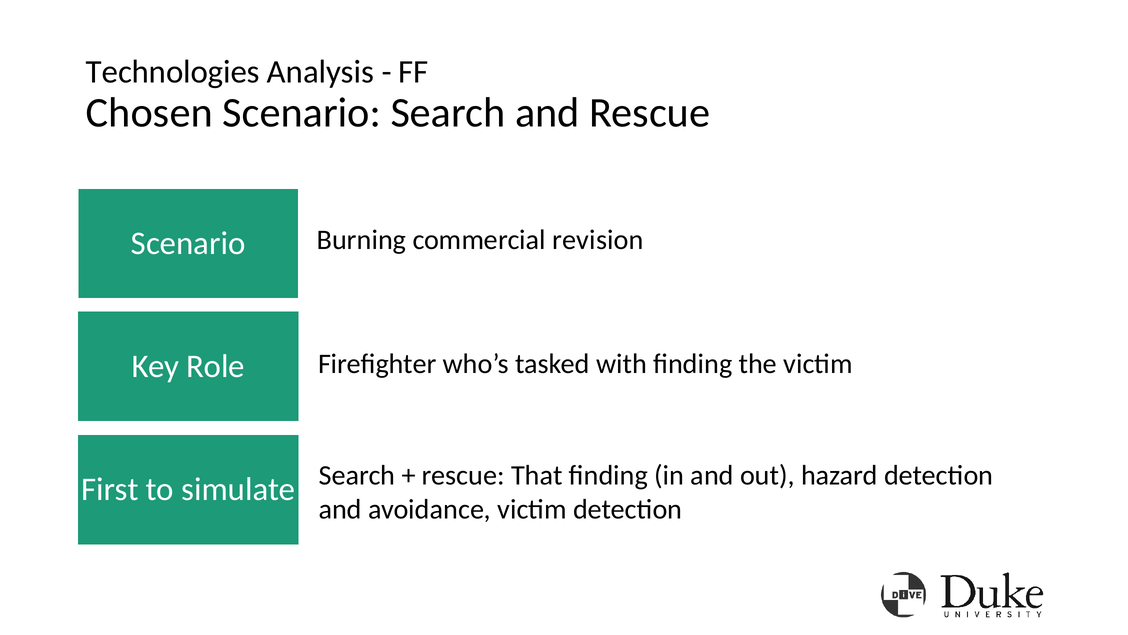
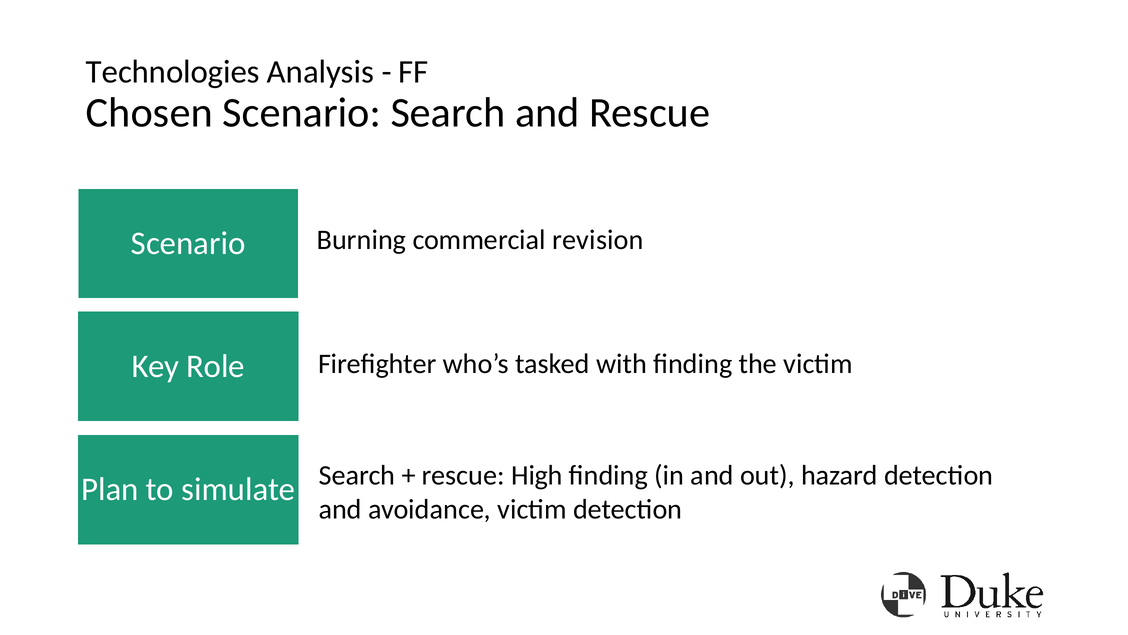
That: That -> High
First: First -> Plan
